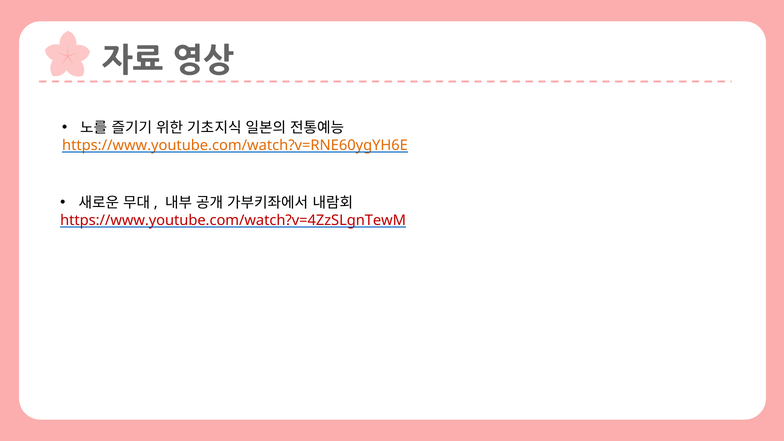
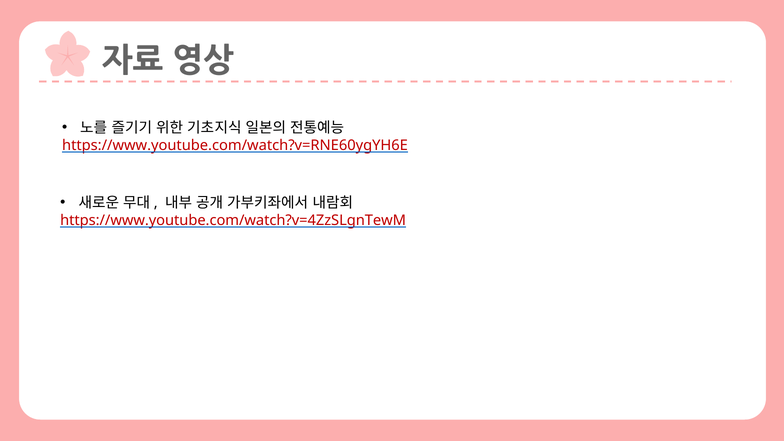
https://www.youtube.com/watch?v=RNE60ygYH6E colour: orange -> red
